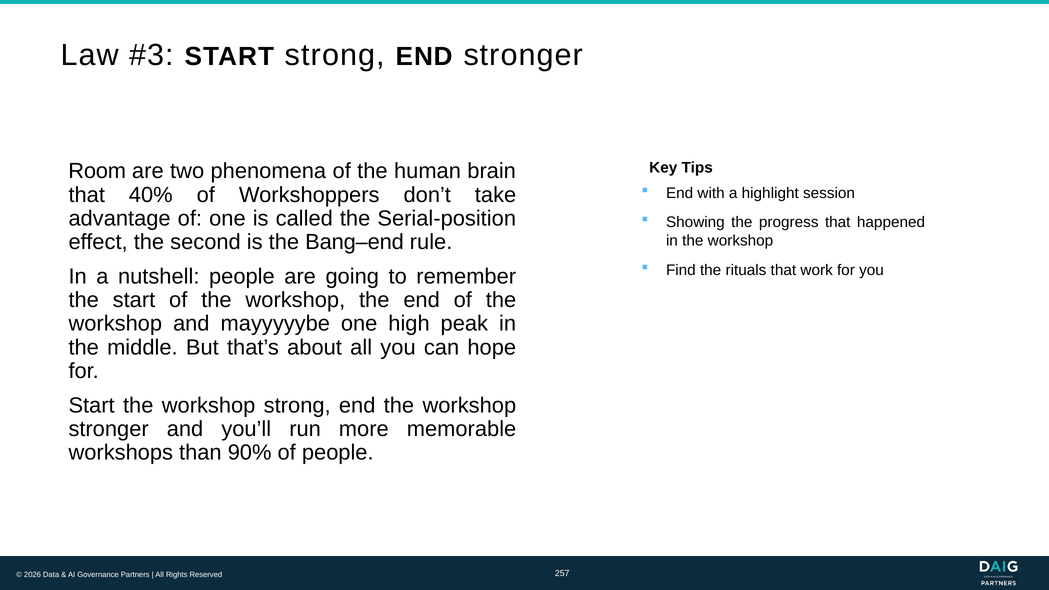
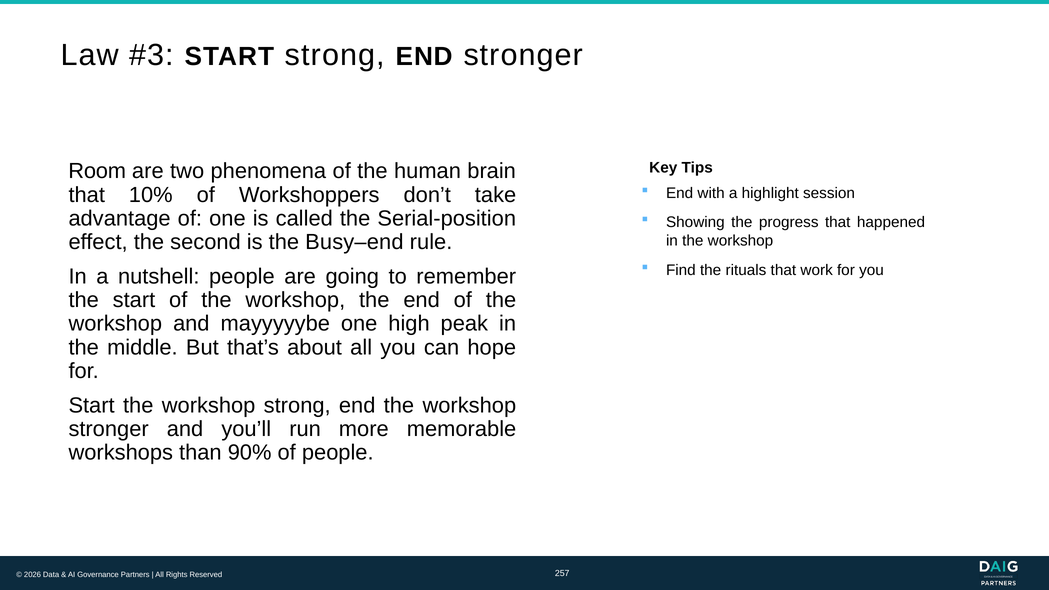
40%: 40% -> 10%
Bang–end: Bang–end -> Busy–end
